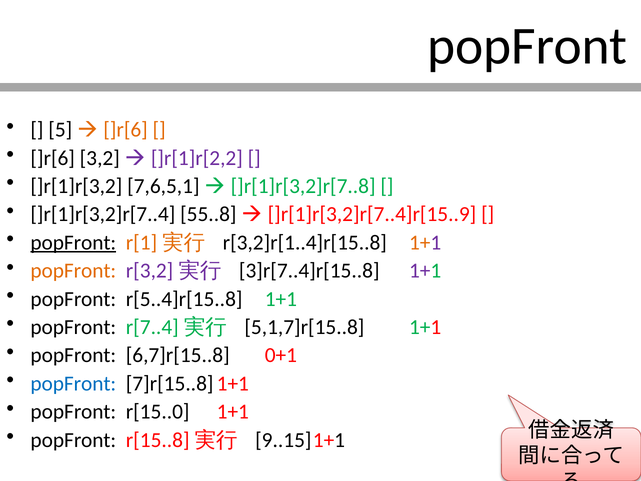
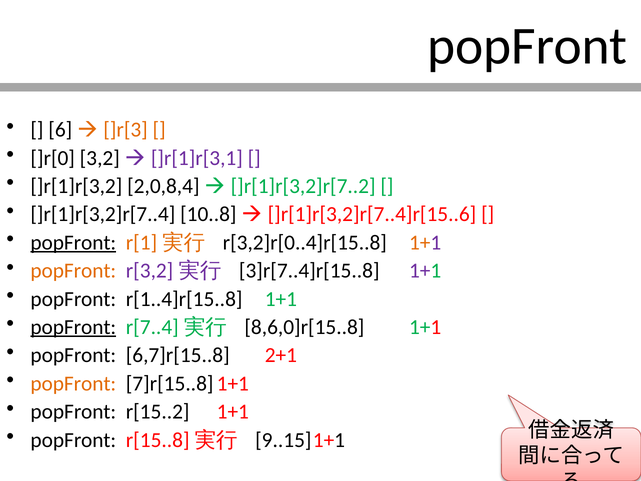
5: 5 -> 6
]r[6 at (126, 130): ]r[6 -> ]r[3
]r[6 at (53, 158): ]r[6 -> ]r[0
]r[1]r[2,2: ]r[1]r[2,2 -> ]r[1]r[3,1
7,6,5,1: 7,6,5,1 -> 2,0,8,4
]r[1]r[3,2]r[7..8: ]r[1]r[3,2]r[7..8 -> ]r[1]r[3,2]r[7..2
55..8: 55..8 -> 10..8
]r[1]r[3,2]r[7..4]r[15..9: ]r[1]r[3,2]r[7..4]r[15..9 -> ]r[1]r[3,2]r[7..4]r[15..6
r[3,2]r[1..4]r[15..8: r[3,2]r[1..4]r[15..8 -> r[3,2]r[0..4]r[15..8
r[5..4]r[15..8: r[5..4]r[15..8 -> r[1..4]r[15..8
popFront at (73, 327) underline: none -> present
5,1,7]r[15..8: 5,1,7]r[15..8 -> 8,6,0]r[15..8
0+1: 0+1 -> 2+1
popFront at (73, 383) colour: blue -> orange
r[15..0: r[15..0 -> r[15..2
